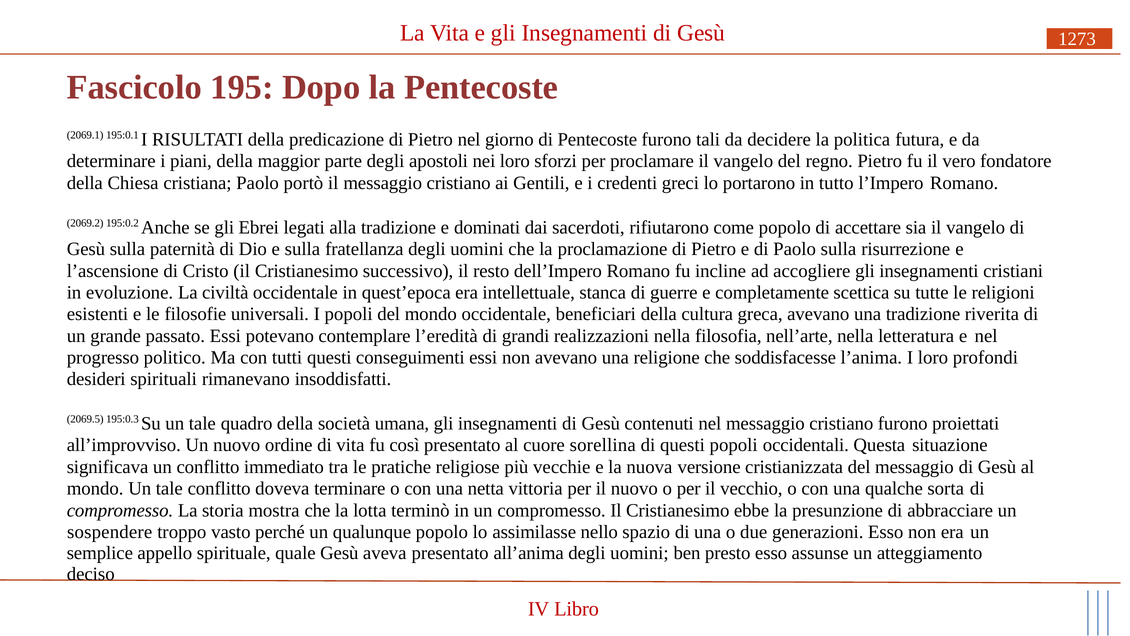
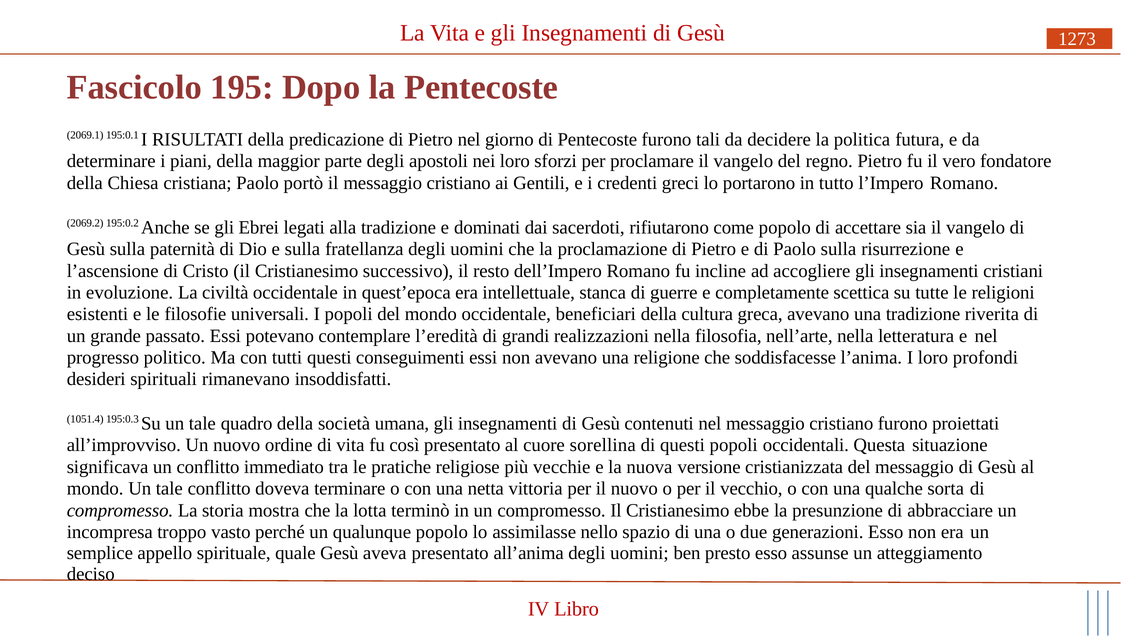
2069.5: 2069.5 -> 1051.4
sospendere: sospendere -> incompresa
